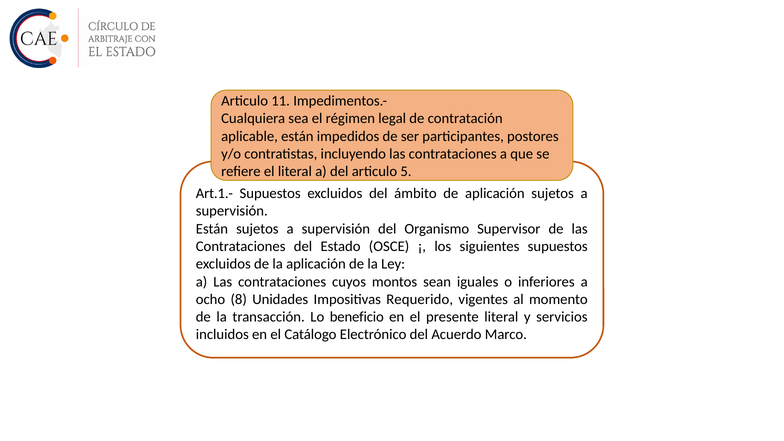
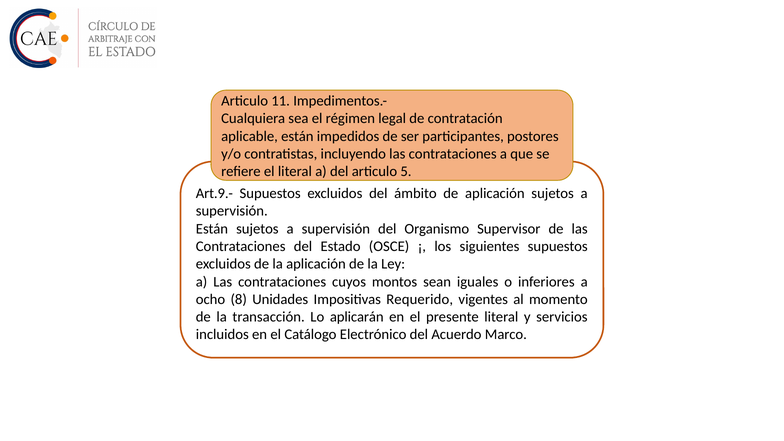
Art.1.-: Art.1.- -> Art.9.-
beneficio: beneficio -> aplicarán
